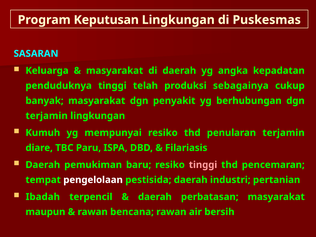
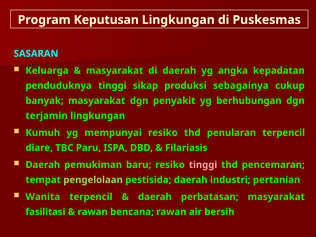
telah: telah -> sikap
penularan terjamin: terjamin -> terpencil
pengelolaan colour: white -> light green
Ibadah: Ibadah -> Wanita
maupun: maupun -> fasilitasi
